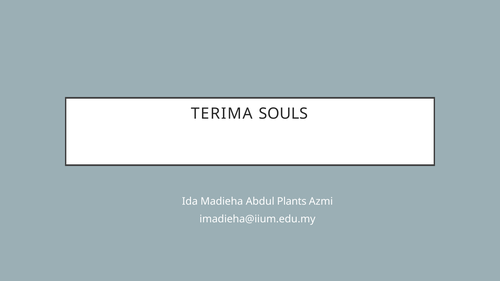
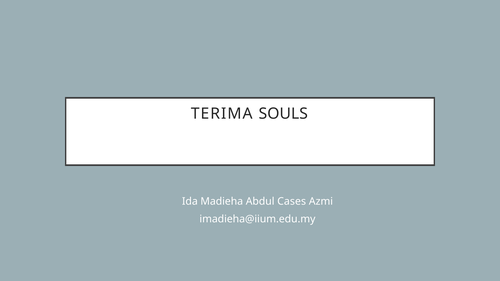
Plants: Plants -> Cases
